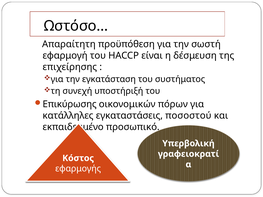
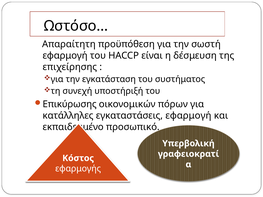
εγκαταστάσεις ποσοστού: ποσοστού -> εφαρμογή
